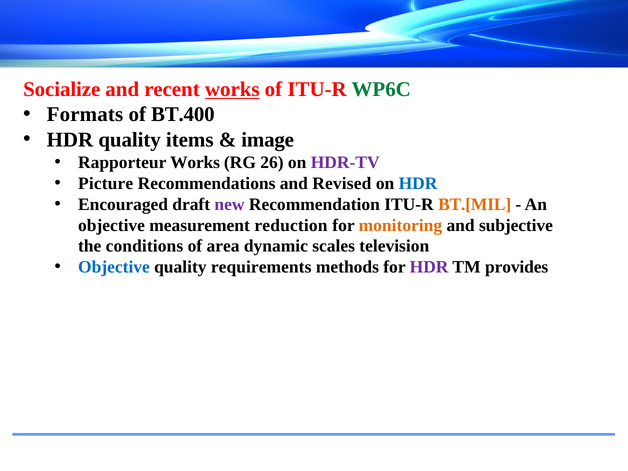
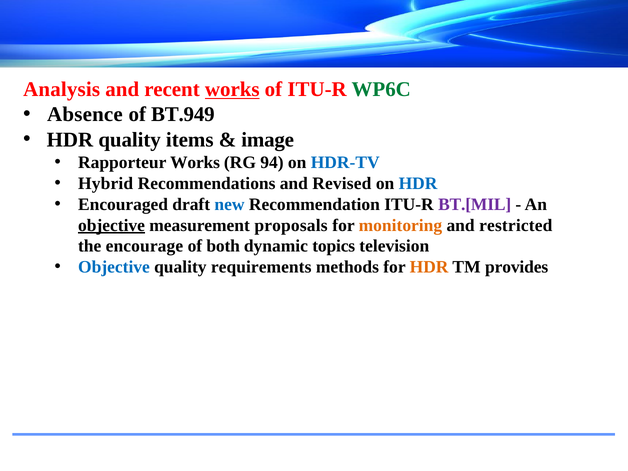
Socialize: Socialize -> Analysis
Formats: Formats -> Absence
BT.400: BT.400 -> BT.949
26: 26 -> 94
HDR-TV colour: purple -> blue
Picture: Picture -> Hybrid
new colour: purple -> blue
BT.[MIL colour: orange -> purple
objective at (112, 225) underline: none -> present
reduction: reduction -> proposals
subjective: subjective -> restricted
conditions: conditions -> encourage
area: area -> both
scales: scales -> topics
HDR at (429, 267) colour: purple -> orange
